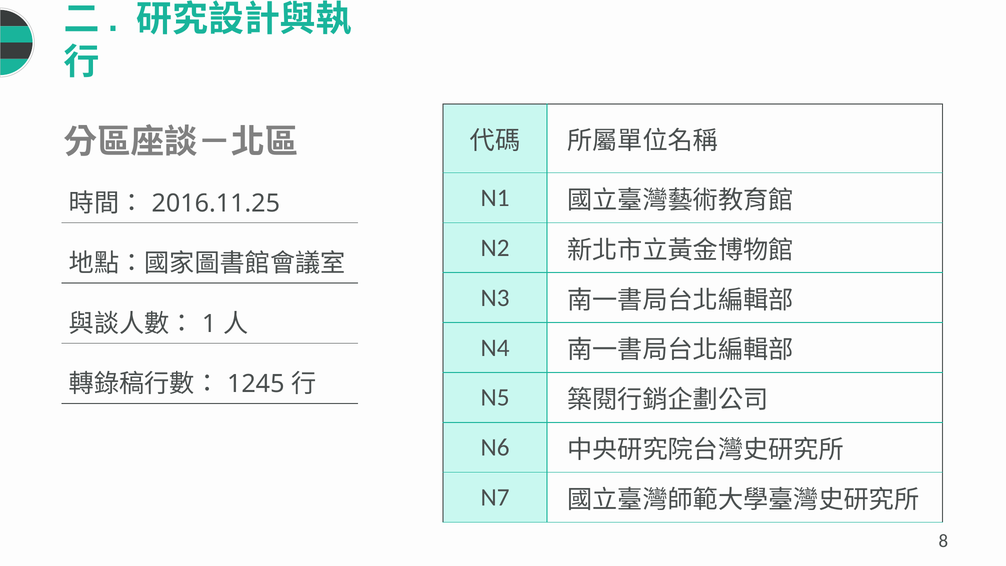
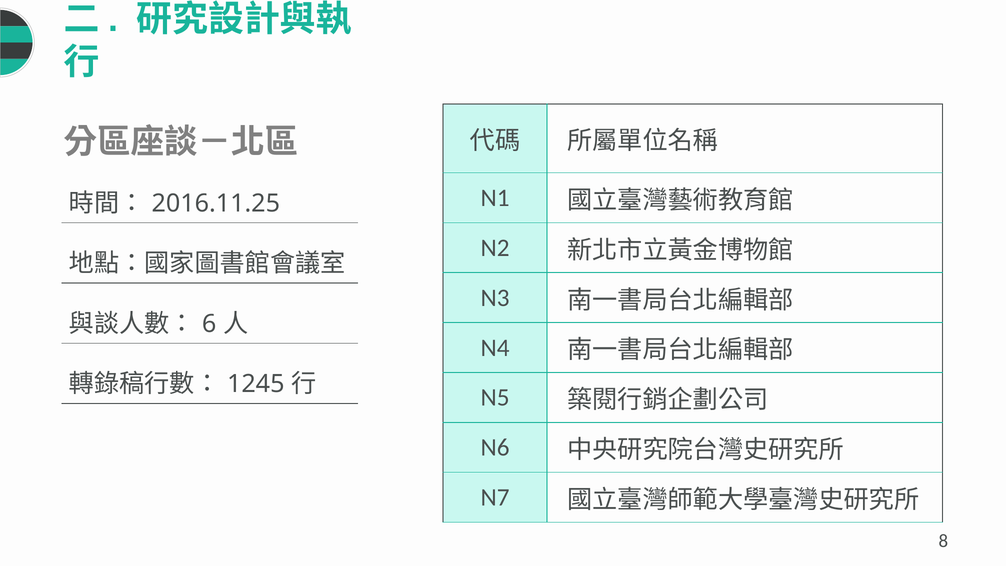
1: 1 -> 6
